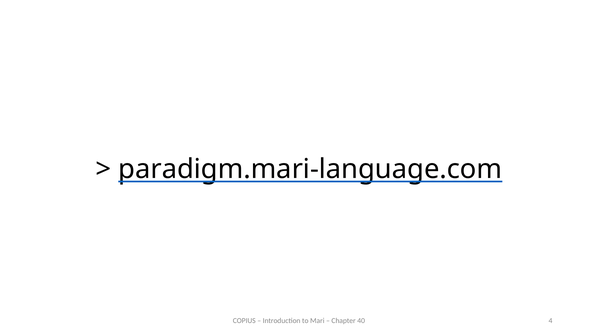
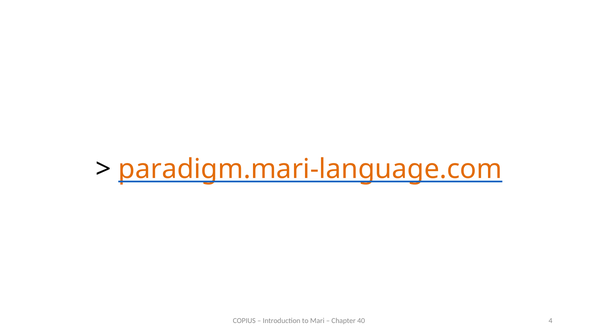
paradigm.mari-language.com colour: black -> orange
